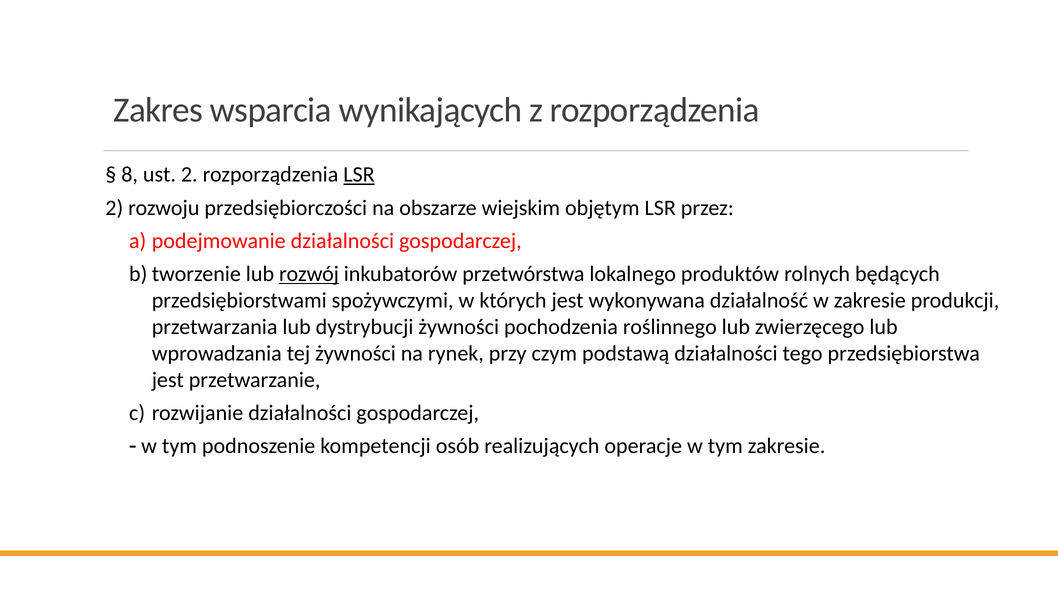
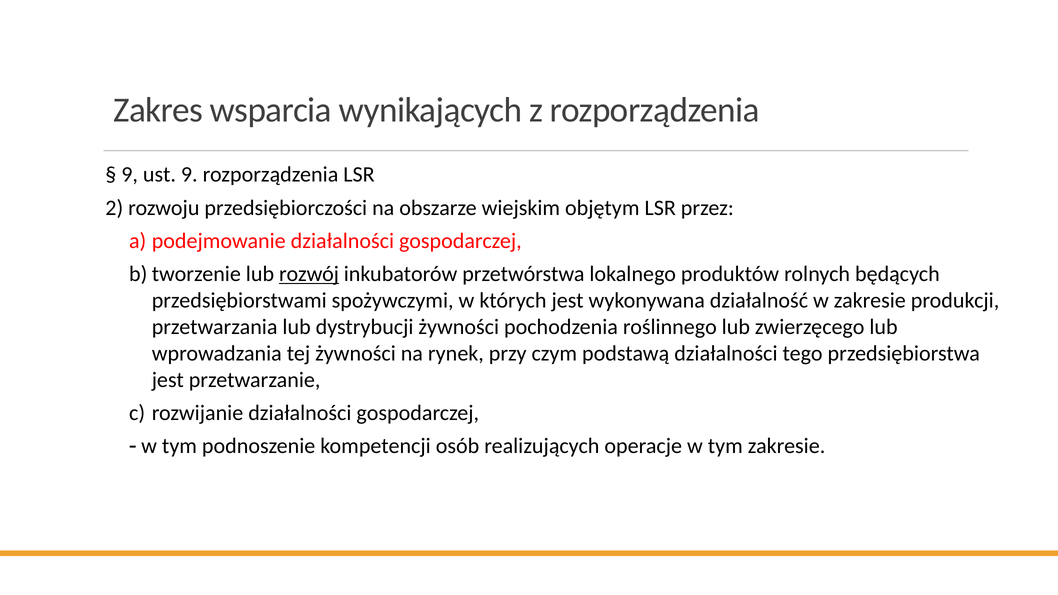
8 at (130, 175): 8 -> 9
ust 2: 2 -> 9
LSR at (359, 175) underline: present -> none
